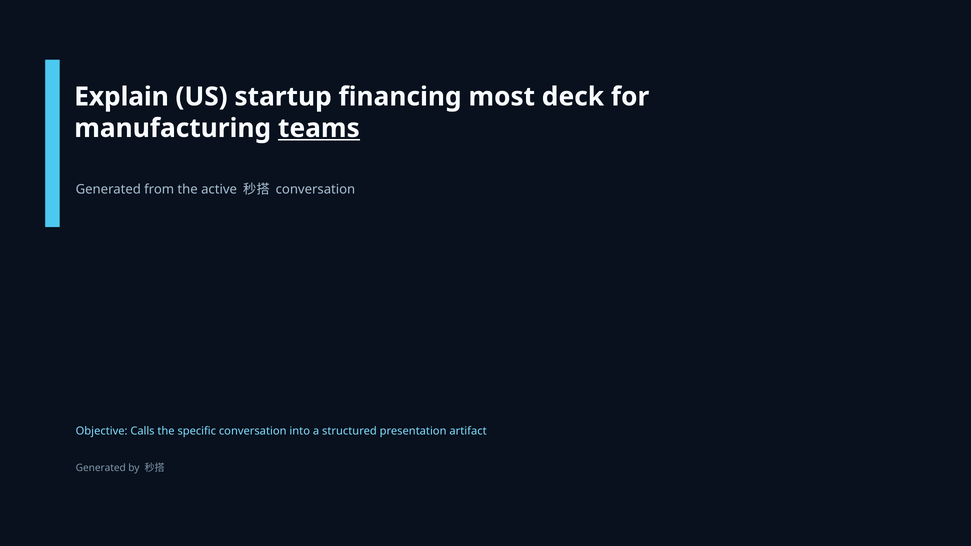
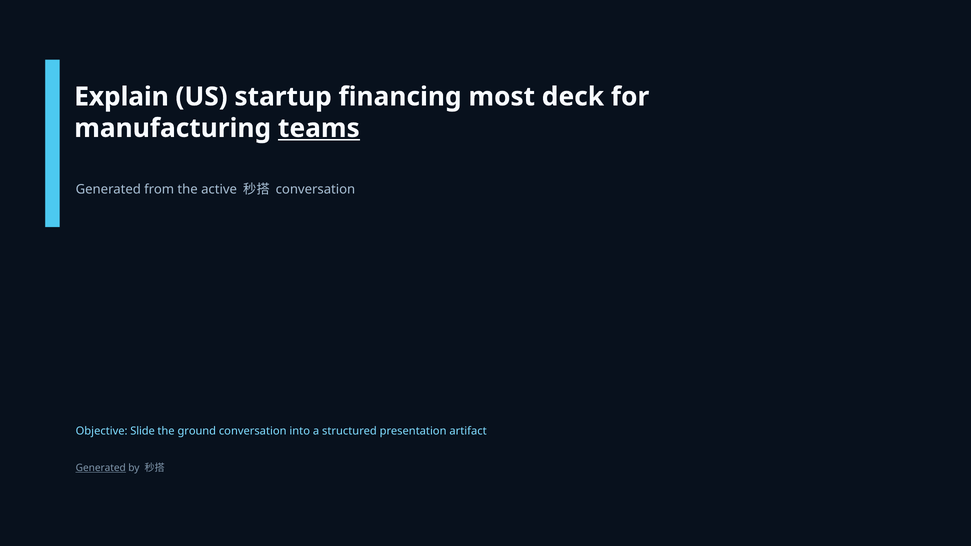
Calls: Calls -> Slide
specific: specific -> ground
Generated at (101, 468) underline: none -> present
